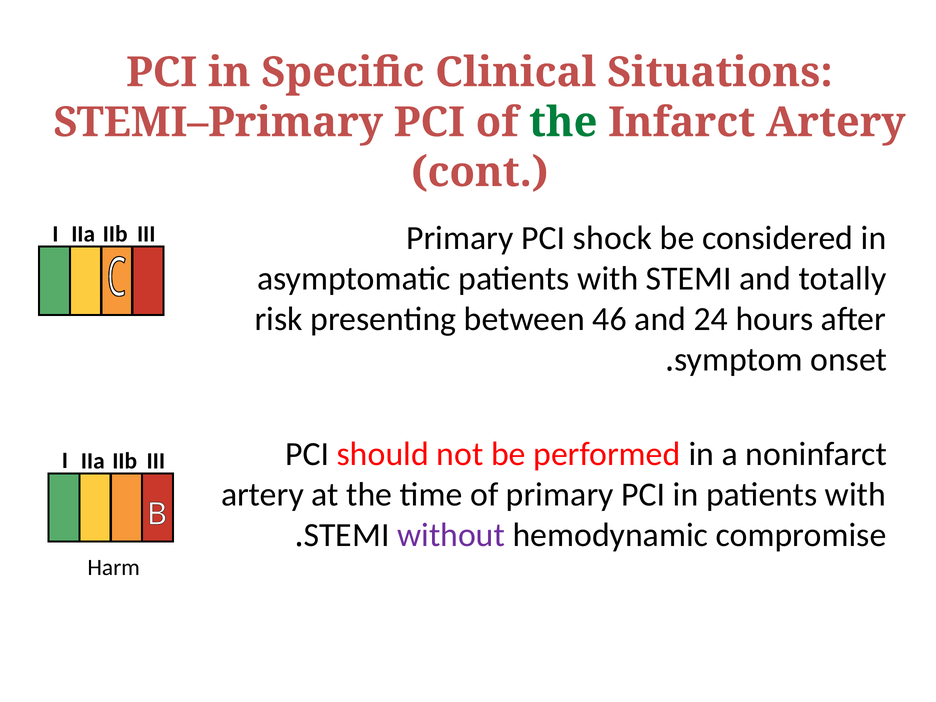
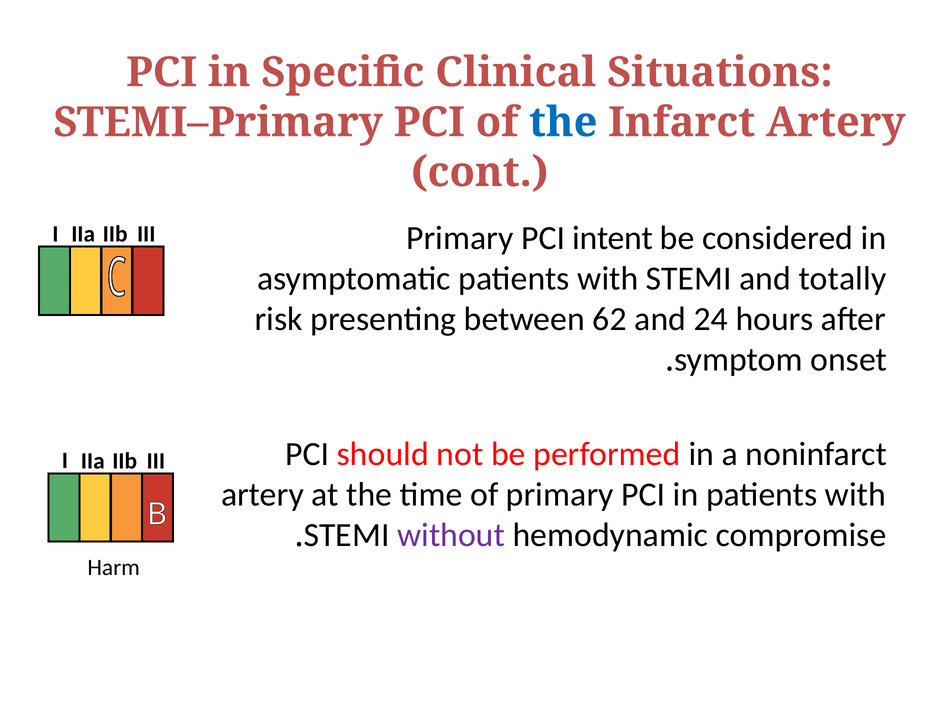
the at (563, 122) colour: green -> blue
shock: shock -> intent
46: 46 -> 62
